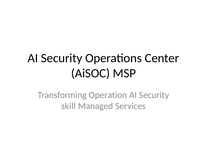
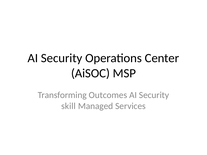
Operation: Operation -> Outcomes
